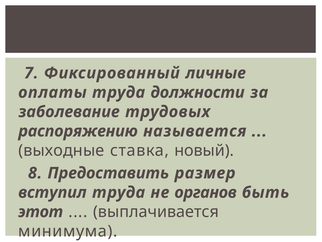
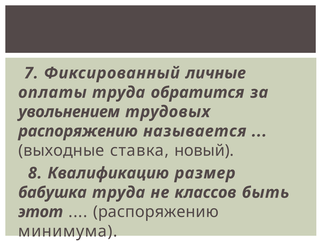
должности: должности -> обратится
заболевание: заболевание -> увольнением
Предоставить: Предоставить -> Квалификацию
вступил: вступил -> бабушка
органов: органов -> классов
выплачивается at (156, 211): выплачивается -> распоряжению
